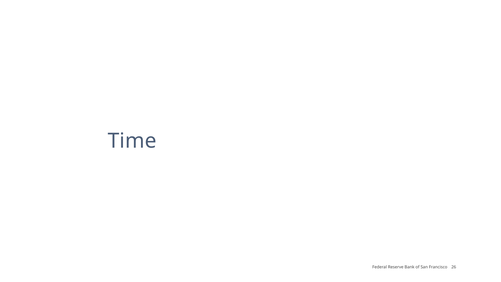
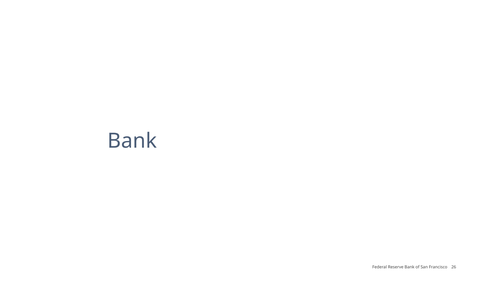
Time at (132, 141): Time -> Bank
